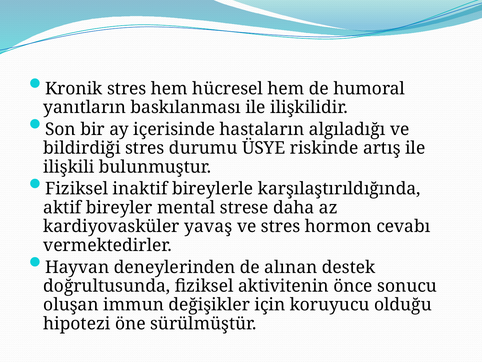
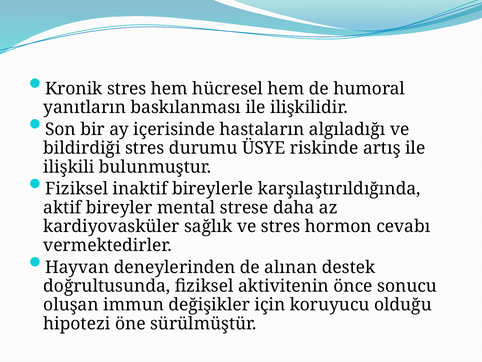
yavaş: yavaş -> sağlık
